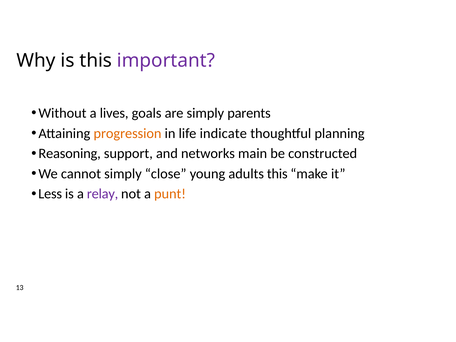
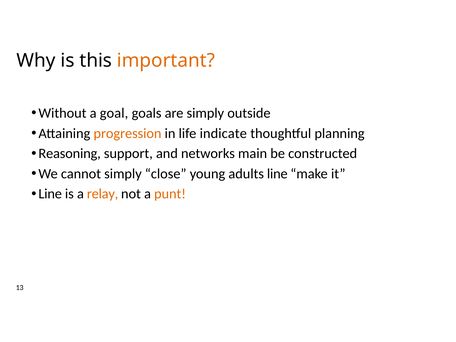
important colour: purple -> orange
lives: lives -> goal
parents: parents -> outside
adults this: this -> line
Less at (50, 194): Less -> Line
relay colour: purple -> orange
